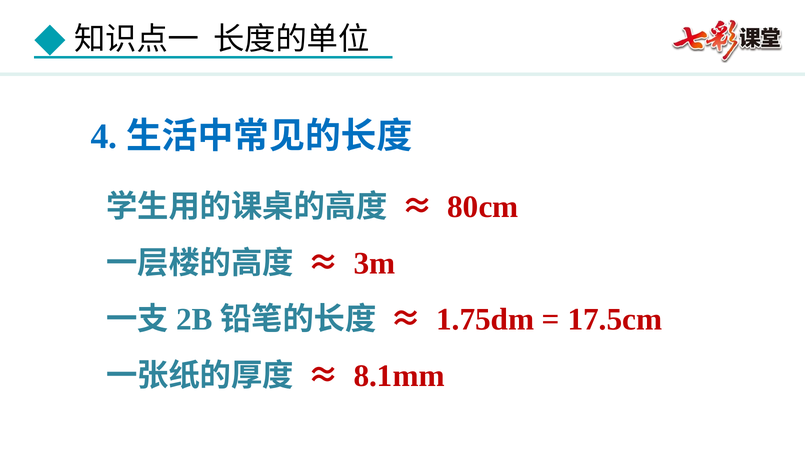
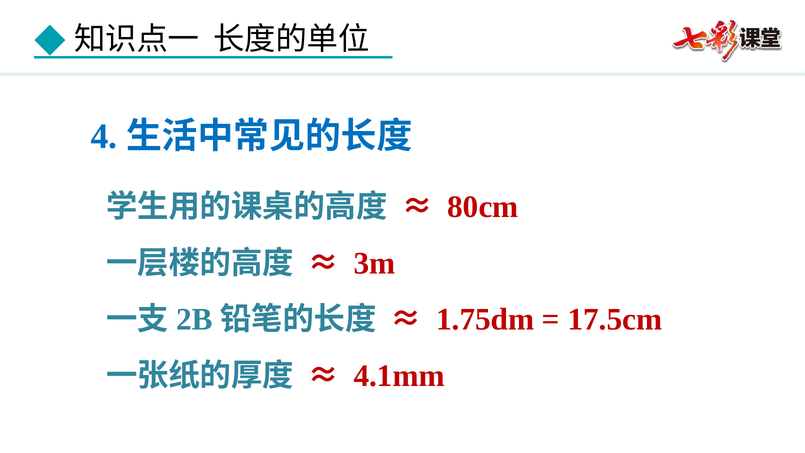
8.1mm: 8.1mm -> 4.1mm
